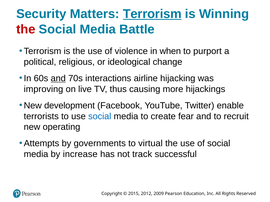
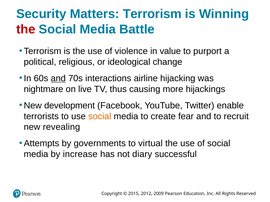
Terrorism at (152, 14) underline: present -> none
when: when -> value
improving: improving -> nightmare
social at (100, 117) colour: blue -> orange
operating: operating -> revealing
track: track -> diary
